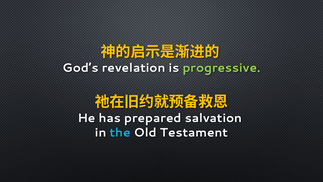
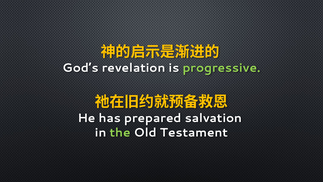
the colour: light blue -> light green
